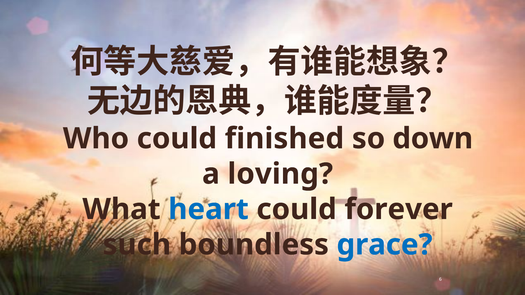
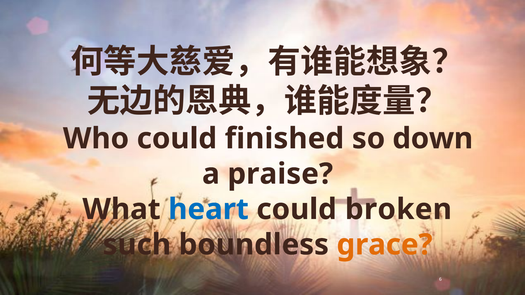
loving: loving -> praise
forever: forever -> broken
grace colour: blue -> orange
